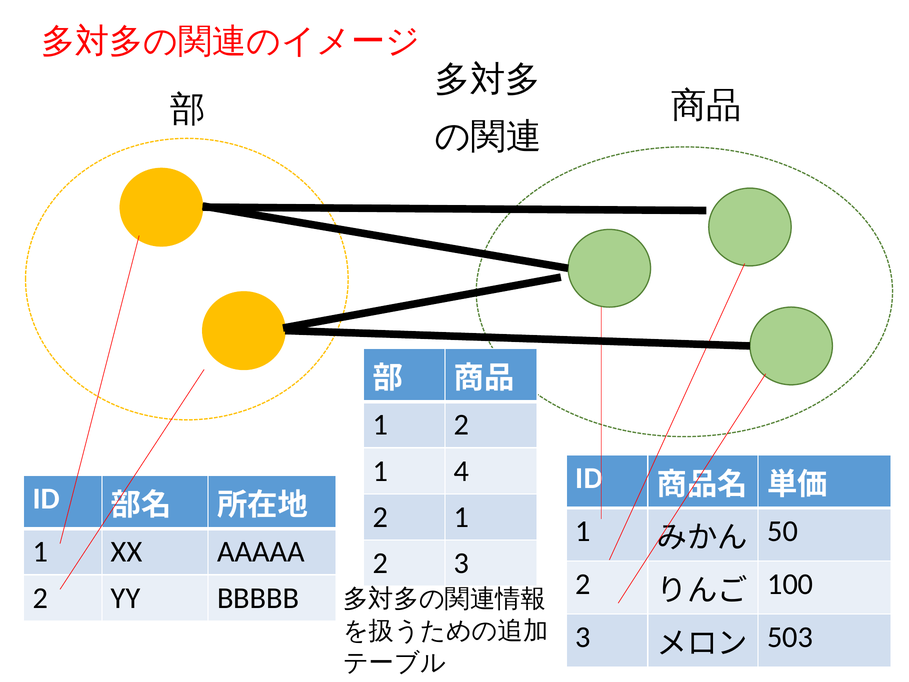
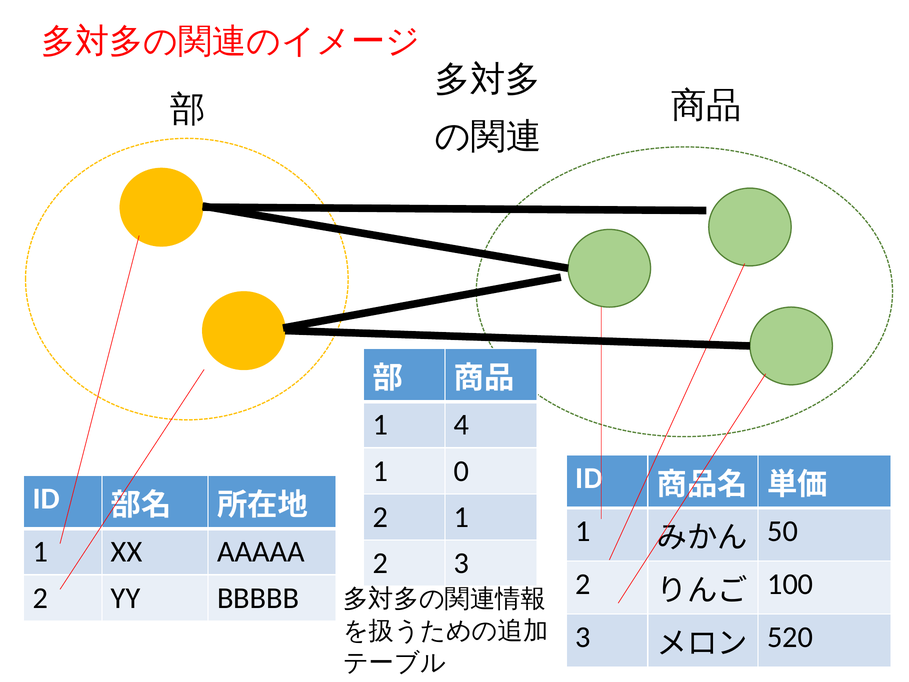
2 at (462, 425): 2 -> 4
4: 4 -> 0
503: 503 -> 520
